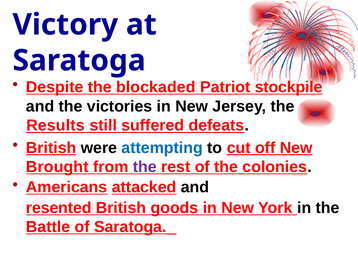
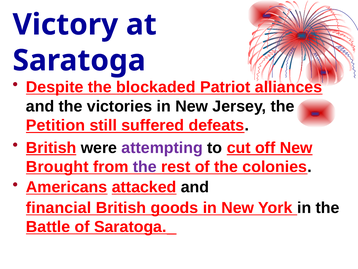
stockpile: stockpile -> alliances
Results: Results -> Petition
attempting colour: blue -> purple
resented: resented -> financial
